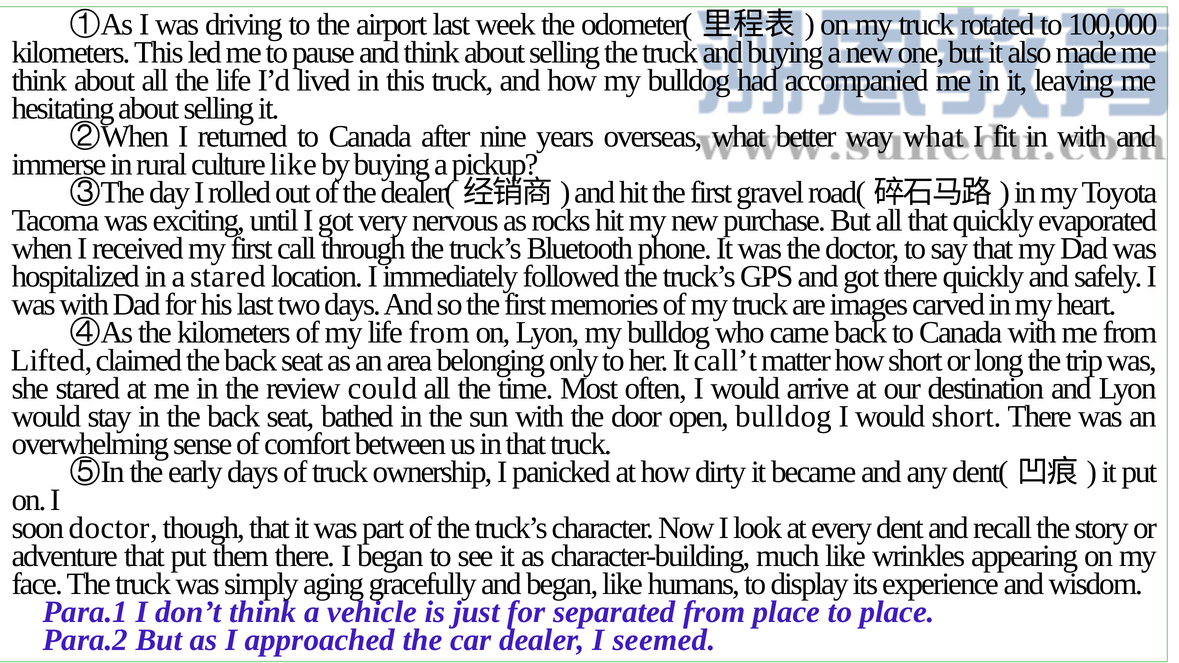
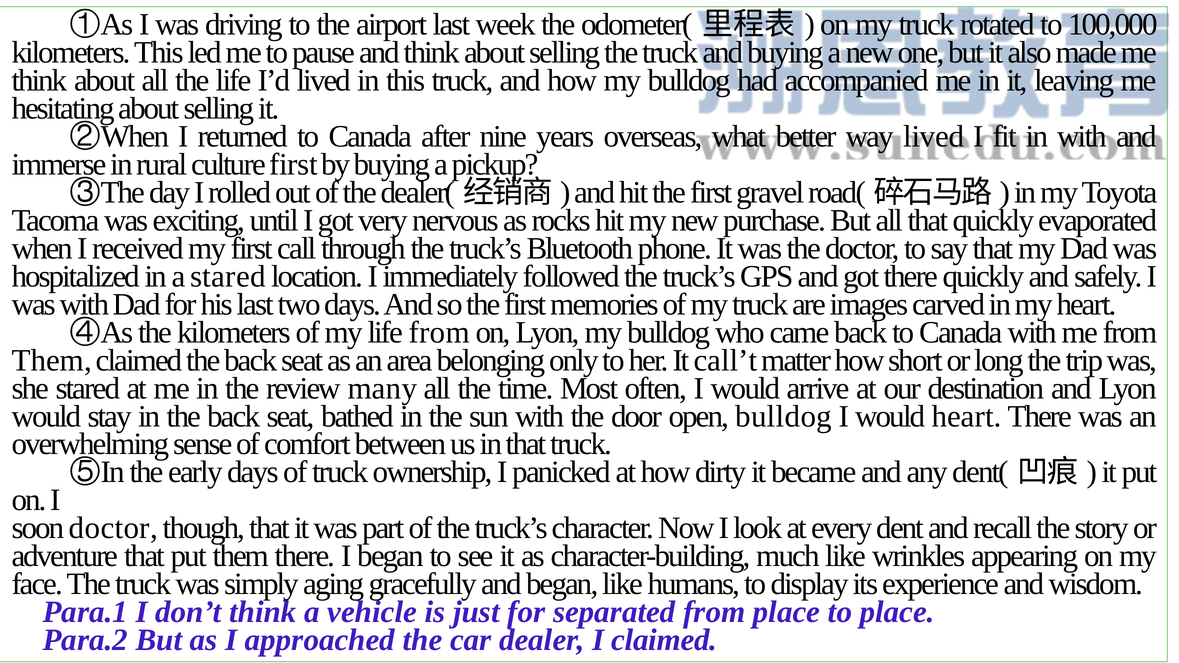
way what: what -> lived
culture like: like -> first
Lifted at (52, 360): Lifted -> Them
could: could -> many
would short: short -> heart
I seemed: seemed -> claimed
